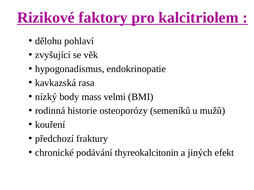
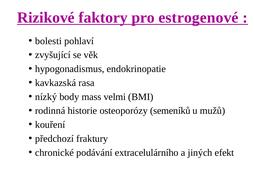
kalcitriolem: kalcitriolem -> estrogenové
dělohu: dělohu -> bolesti
thyreokalcitonin: thyreokalcitonin -> extracelulárního
